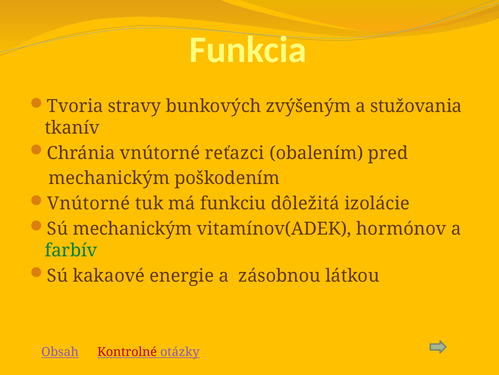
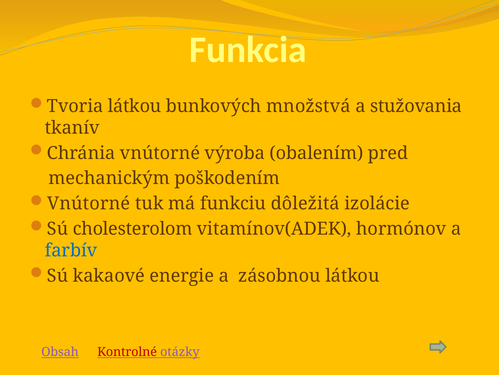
Tvoria stravy: stravy -> látkou
zvýšeným: zvýšeným -> množstvá
reťazci: reťazci -> výroba
Sú mechanickým: mechanickým -> cholesterolom
farbív colour: green -> blue
